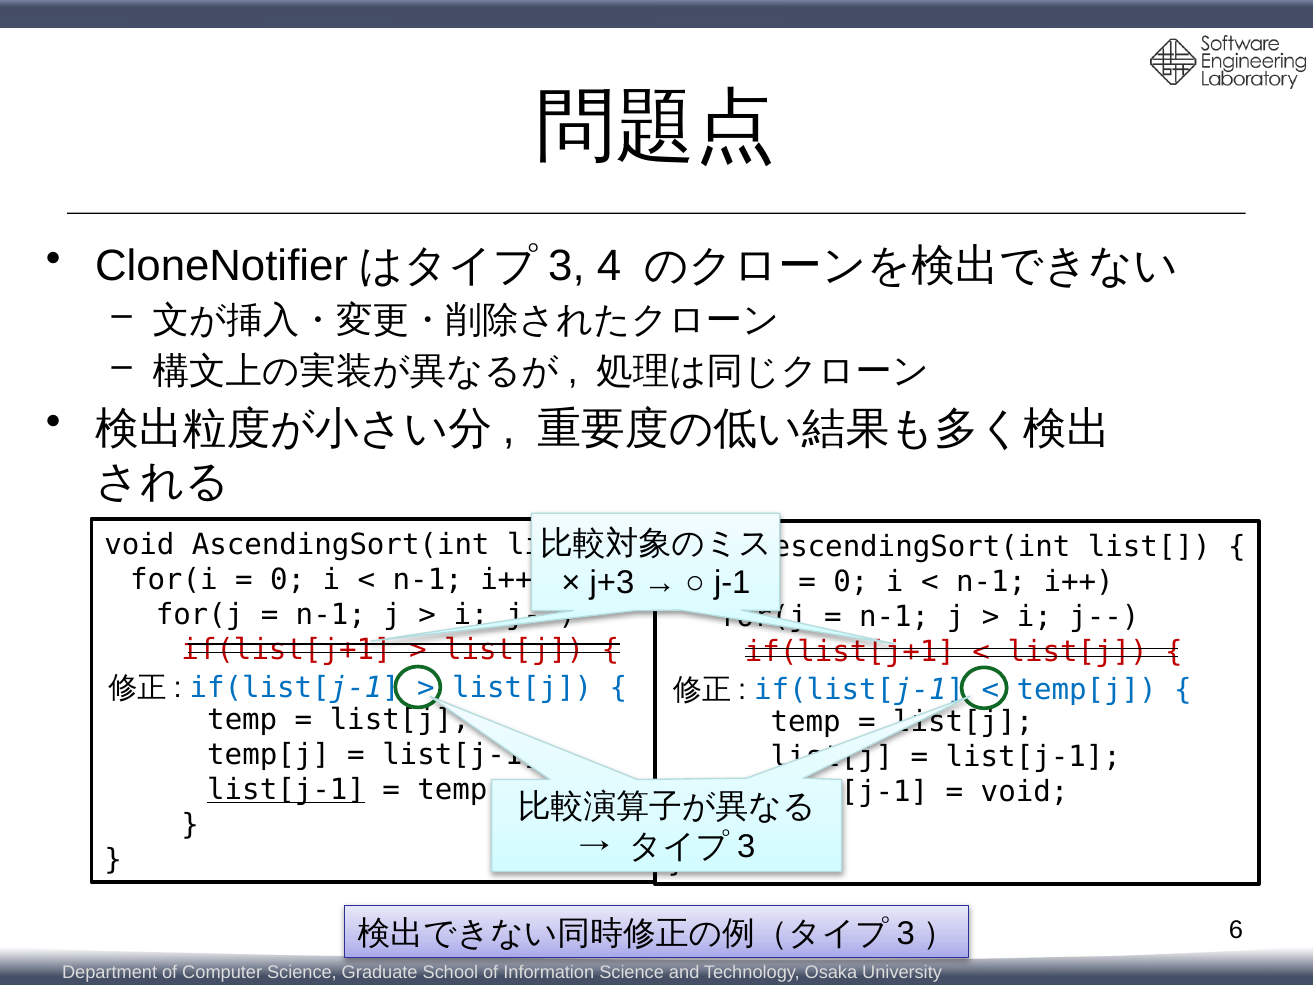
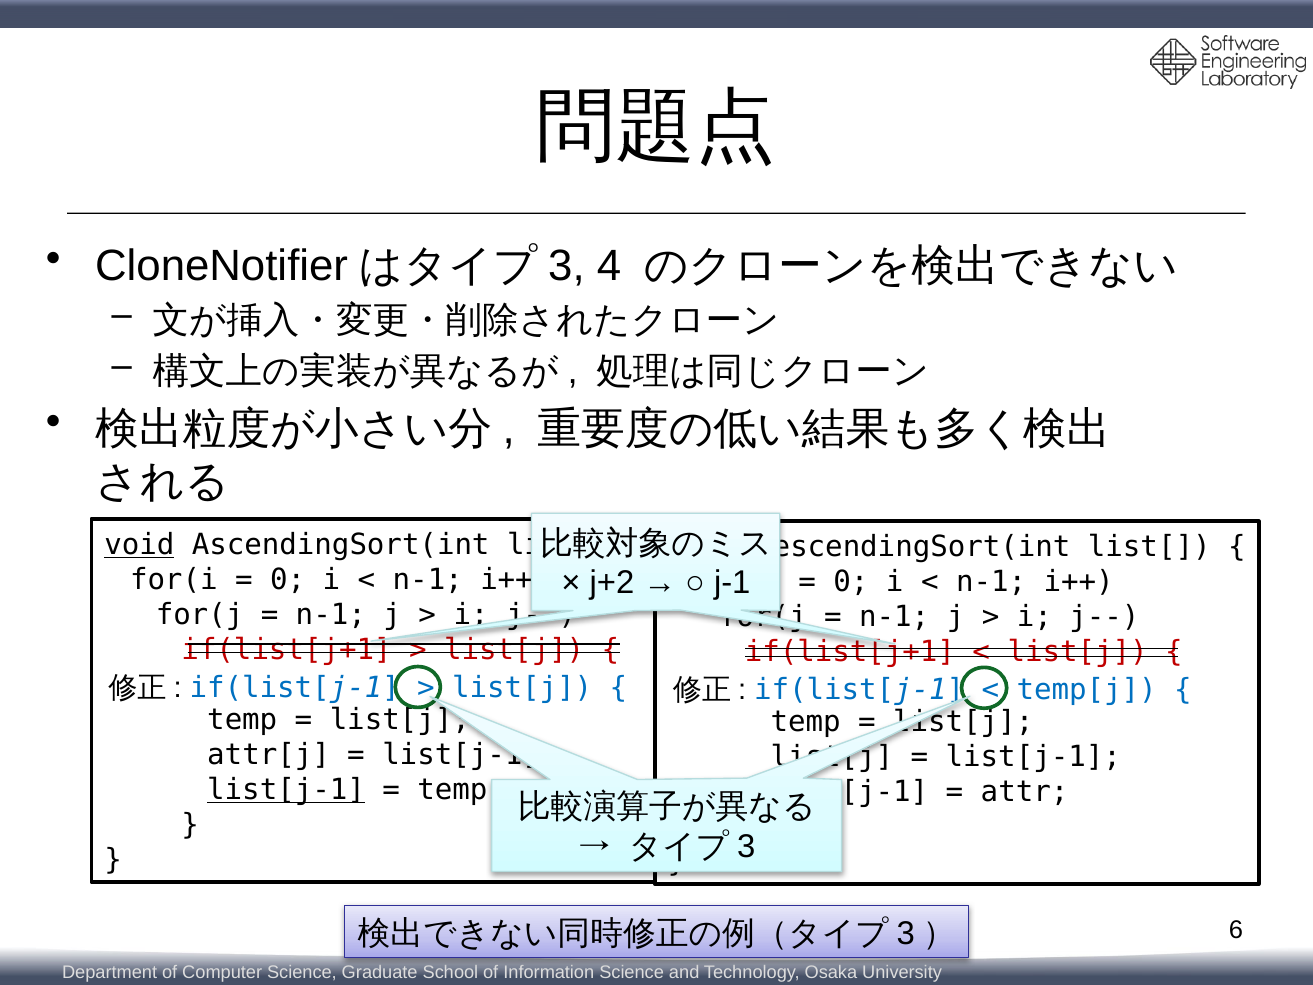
void at (139, 545) underline: none -> present
j+3: j+3 -> j+2
temp[j at (269, 755): temp[j -> attr[j
void at (1025, 792): void -> attr
